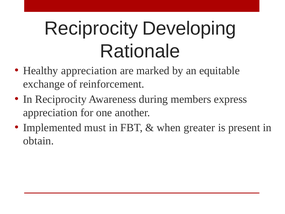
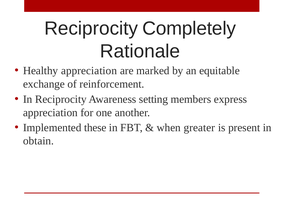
Developing: Developing -> Completely
during: during -> setting
must: must -> these
